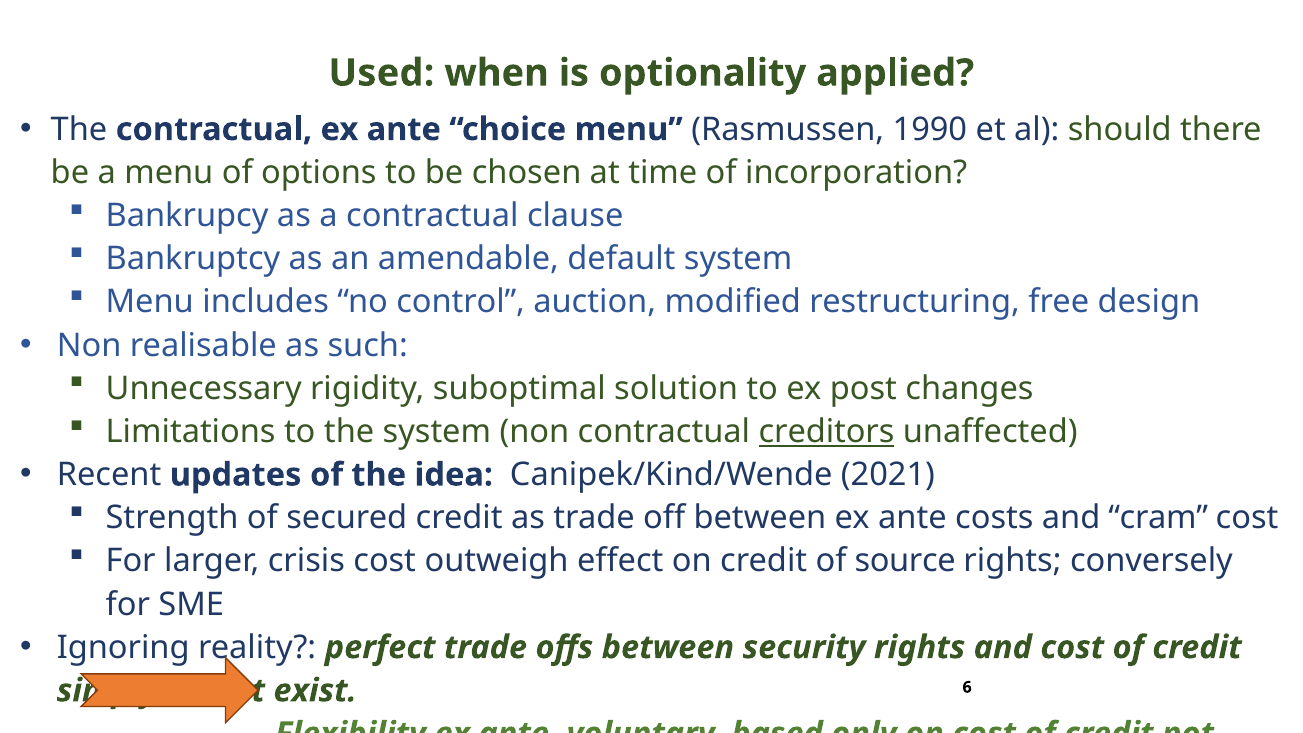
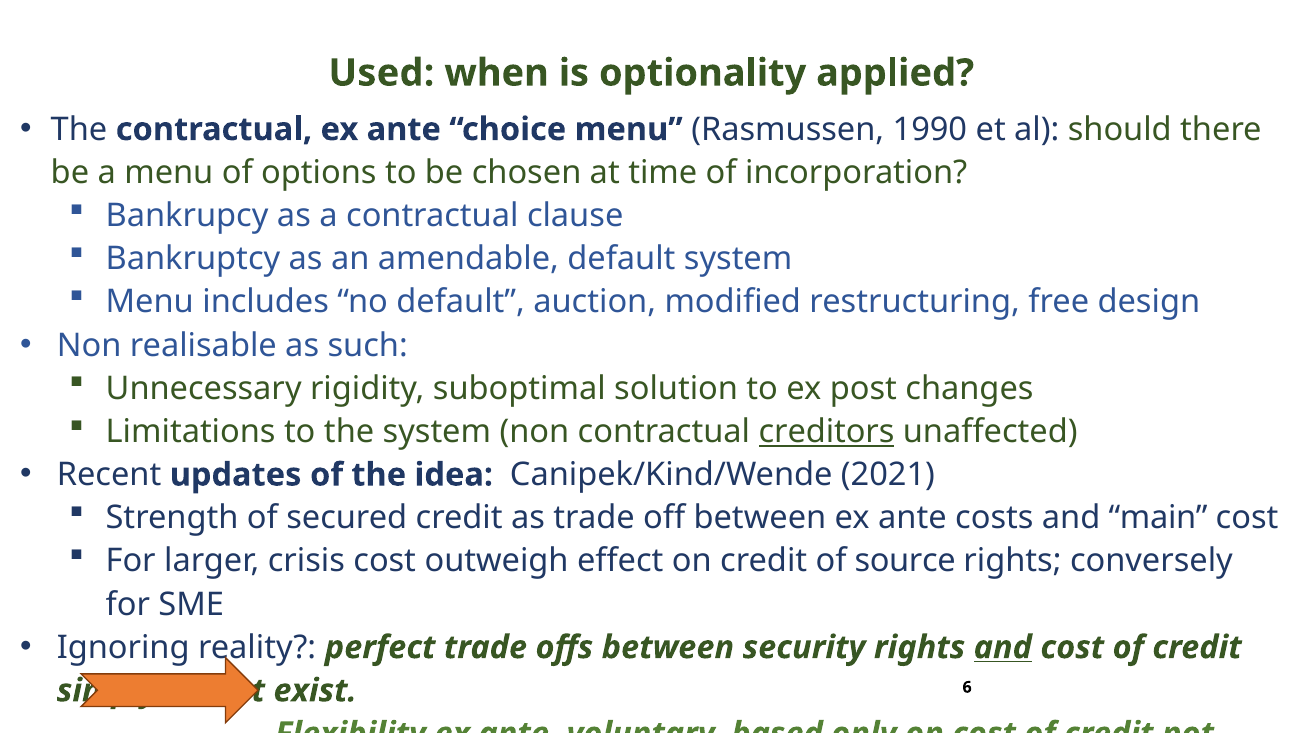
no control: control -> default
cram: cram -> main
and at (1003, 647) underline: none -> present
